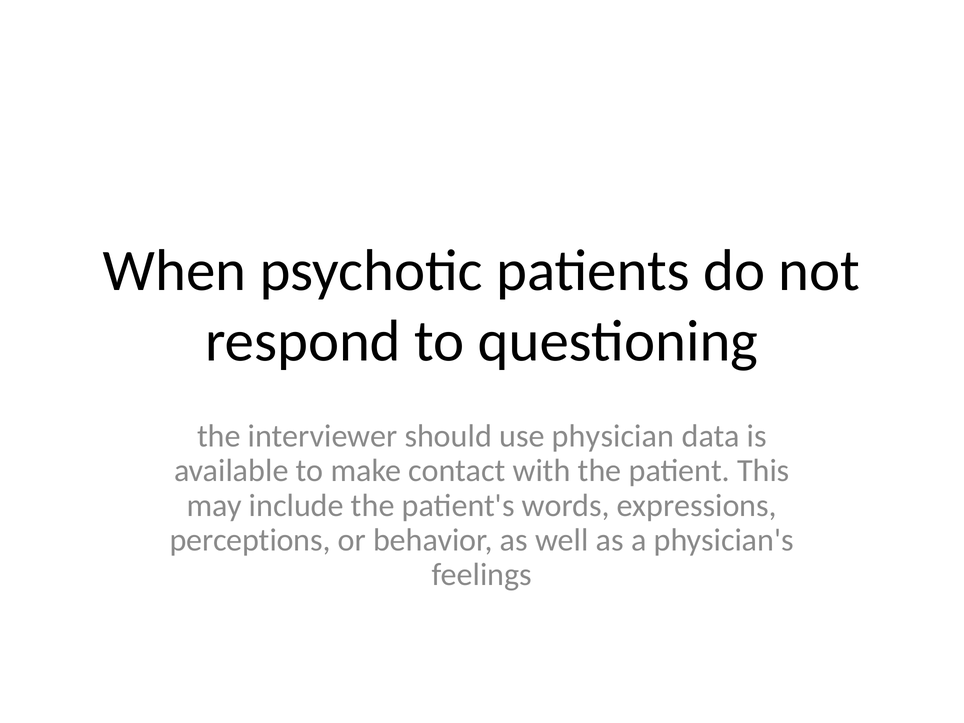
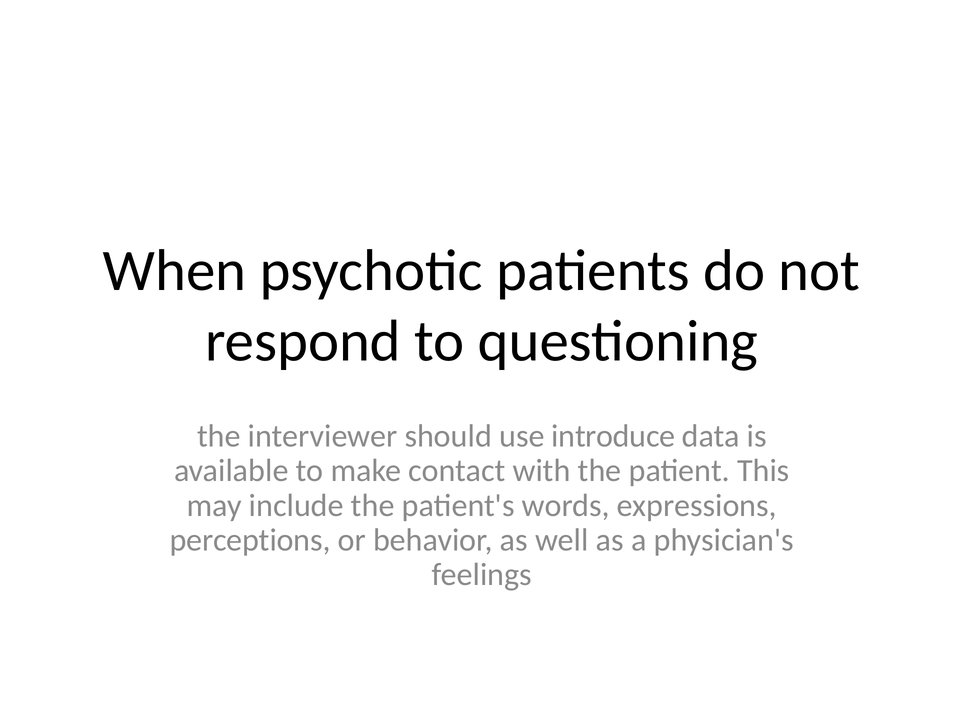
physician: physician -> introduce
